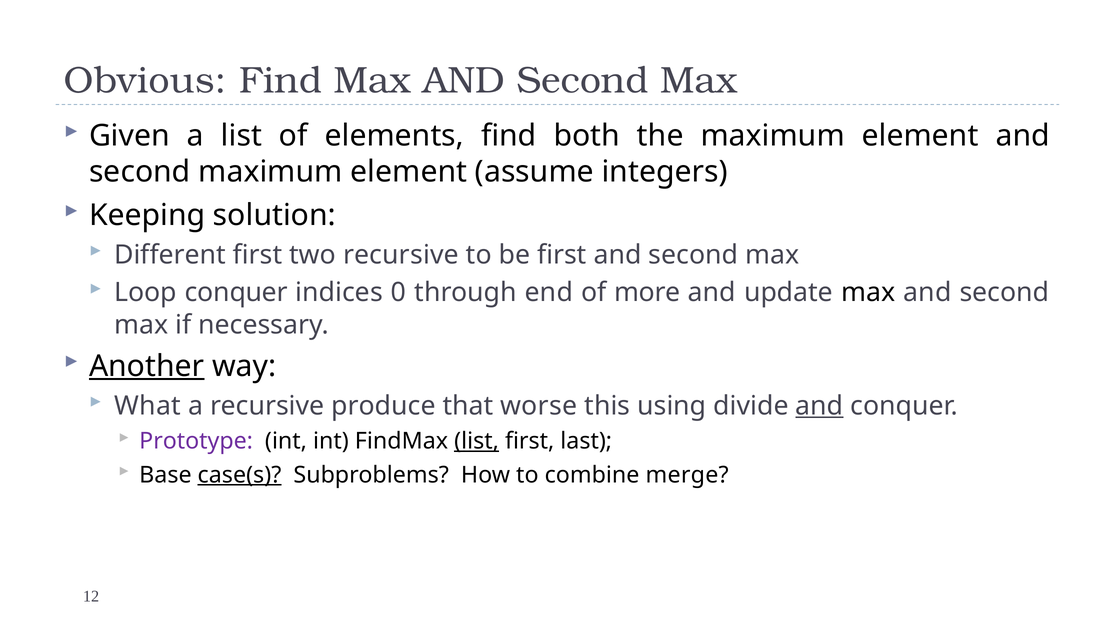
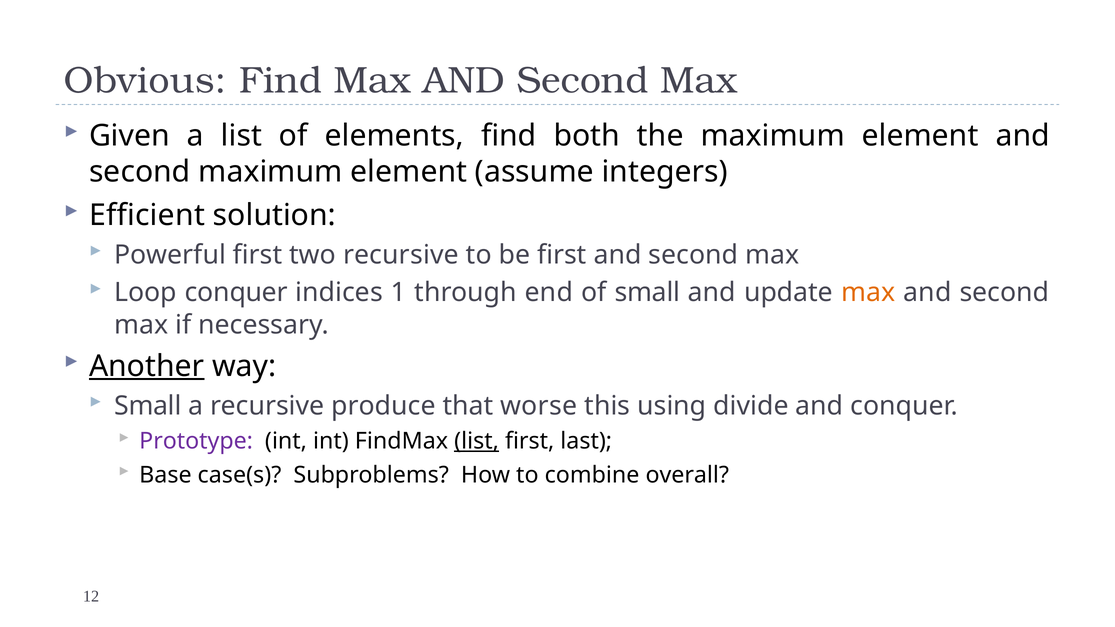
Keeping: Keeping -> Efficient
Different: Different -> Powerful
0: 0 -> 1
of more: more -> small
max at (868, 293) colour: black -> orange
What at (148, 406): What -> Small
and at (819, 406) underline: present -> none
case(s underline: present -> none
merge: merge -> overall
